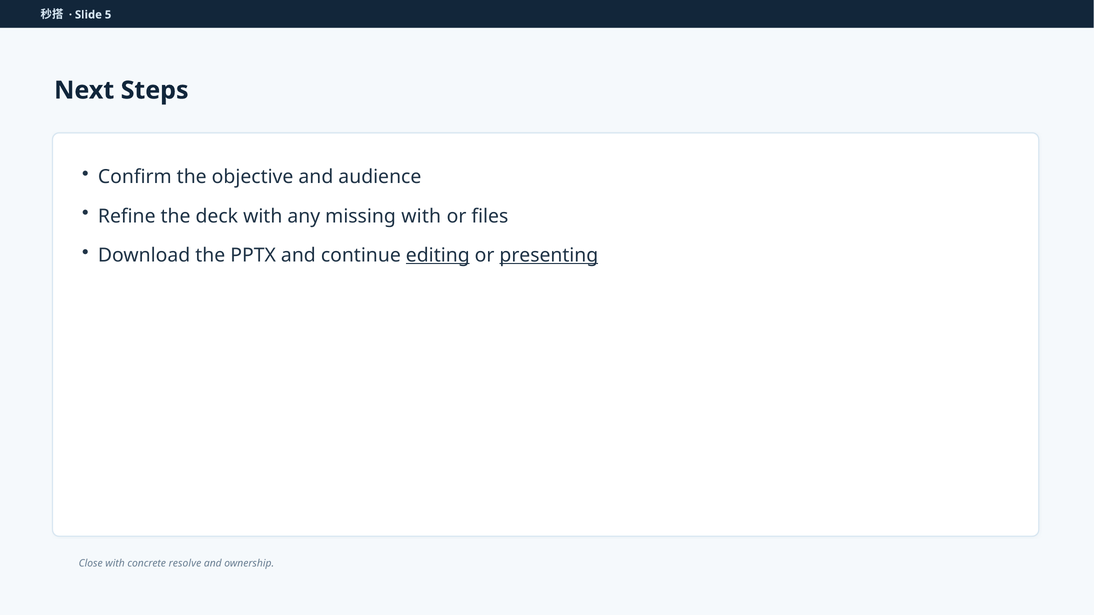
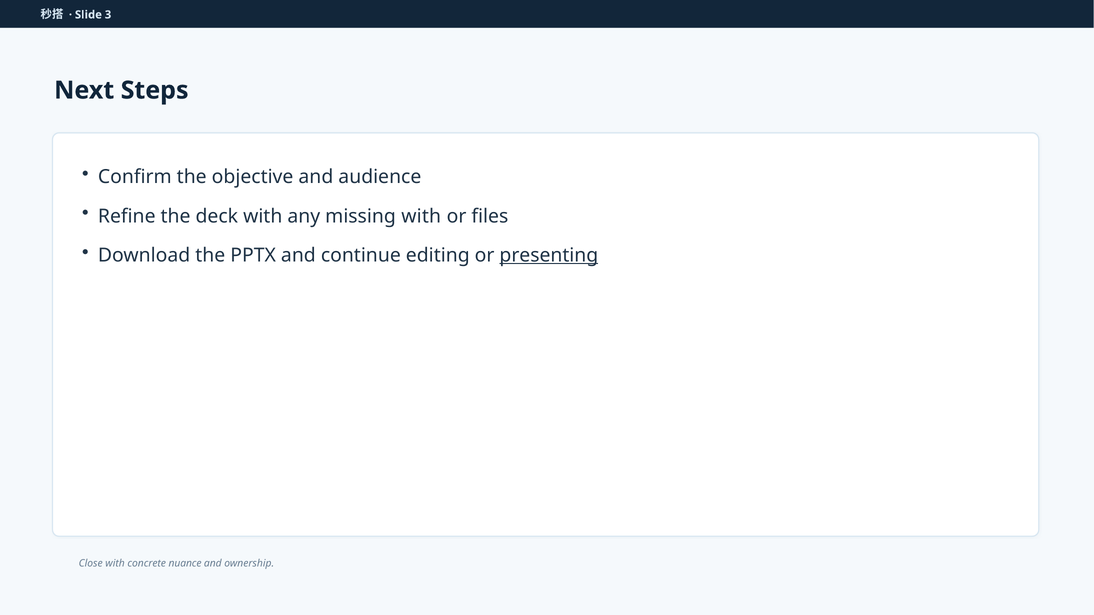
5: 5 -> 3
editing underline: present -> none
resolve: resolve -> nuance
